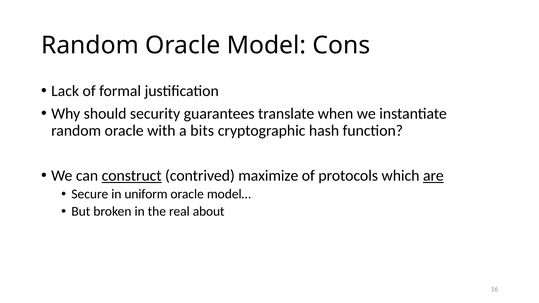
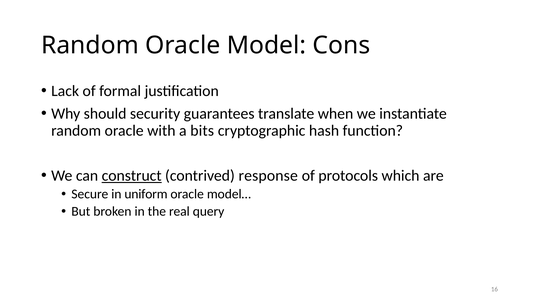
maximize: maximize -> response
are underline: present -> none
about: about -> query
